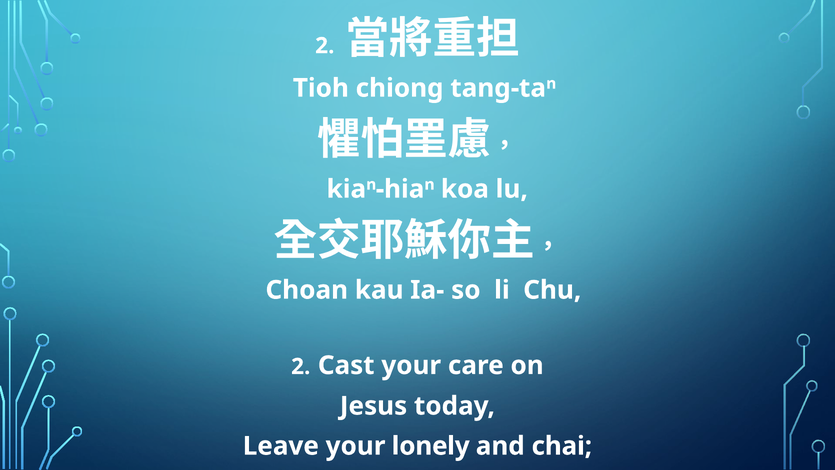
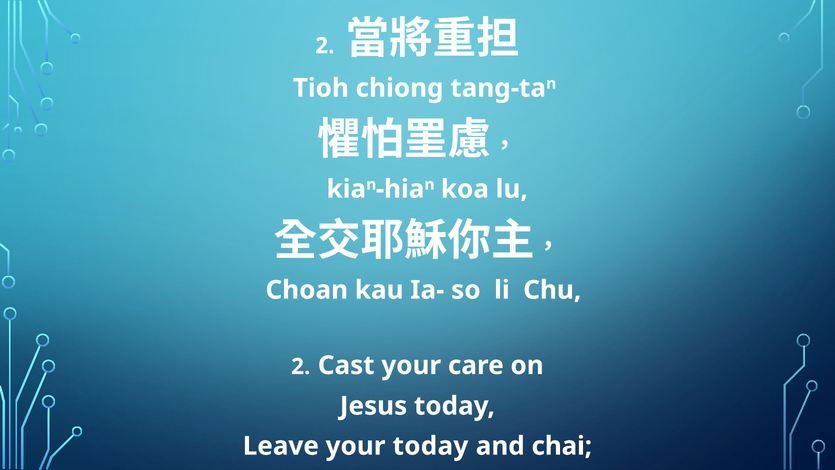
your lonely: lonely -> today
